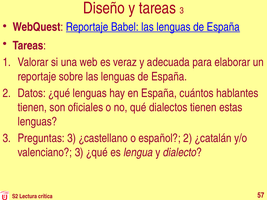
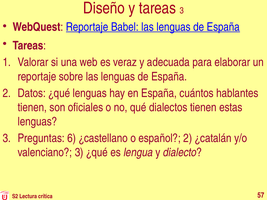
Preguntas 3: 3 -> 6
